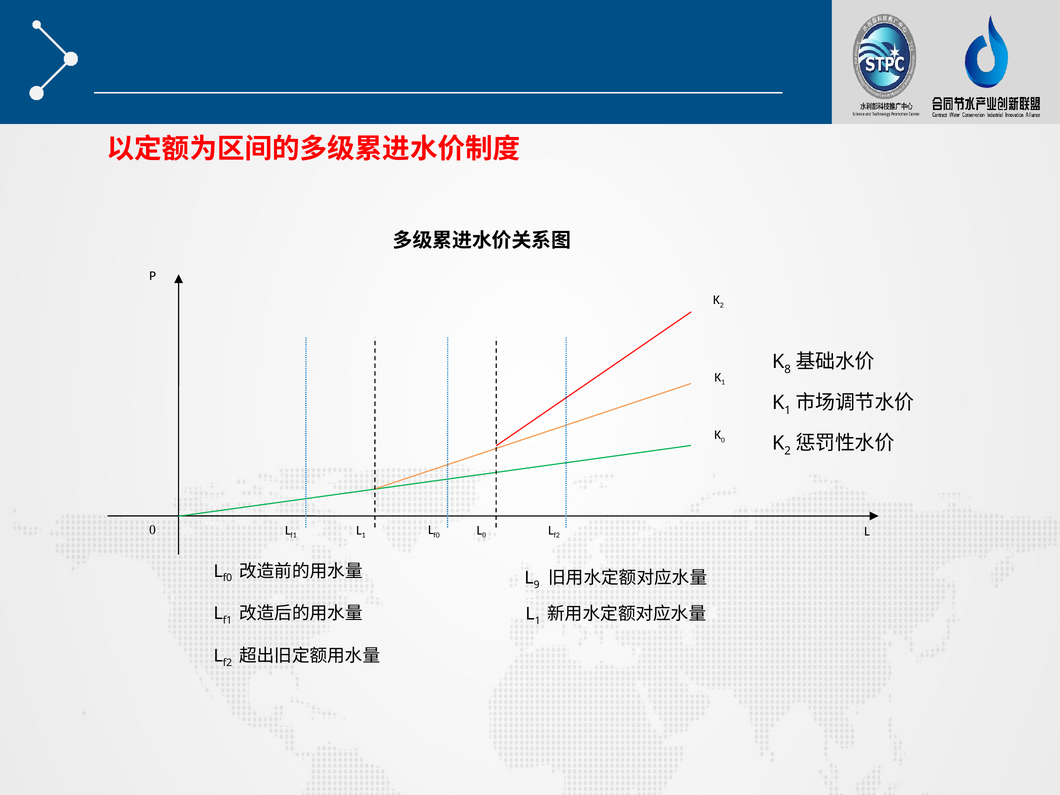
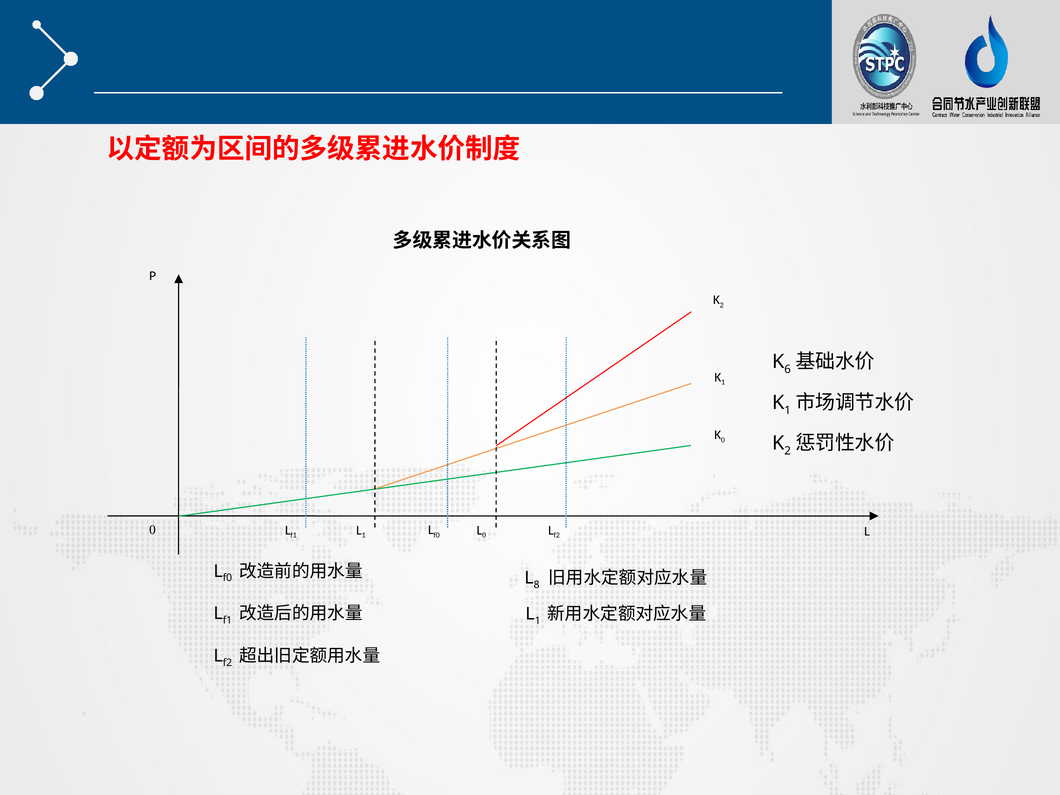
8: 8 -> 6
9: 9 -> 8
